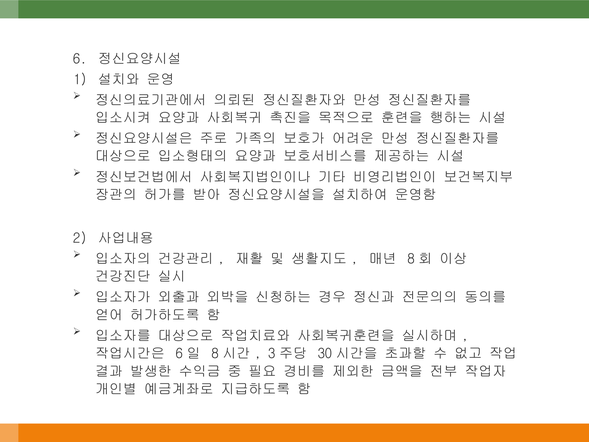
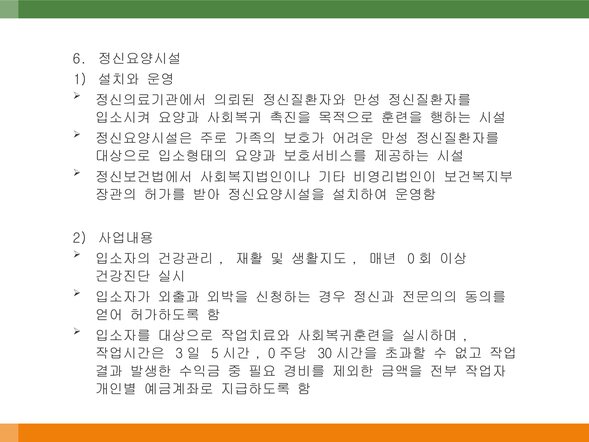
8 at (411, 259): 8 -> 0
6 at (179, 353): 6 -> 3
8 at (215, 353): 8 -> 5
3 at (272, 353): 3 -> 0
